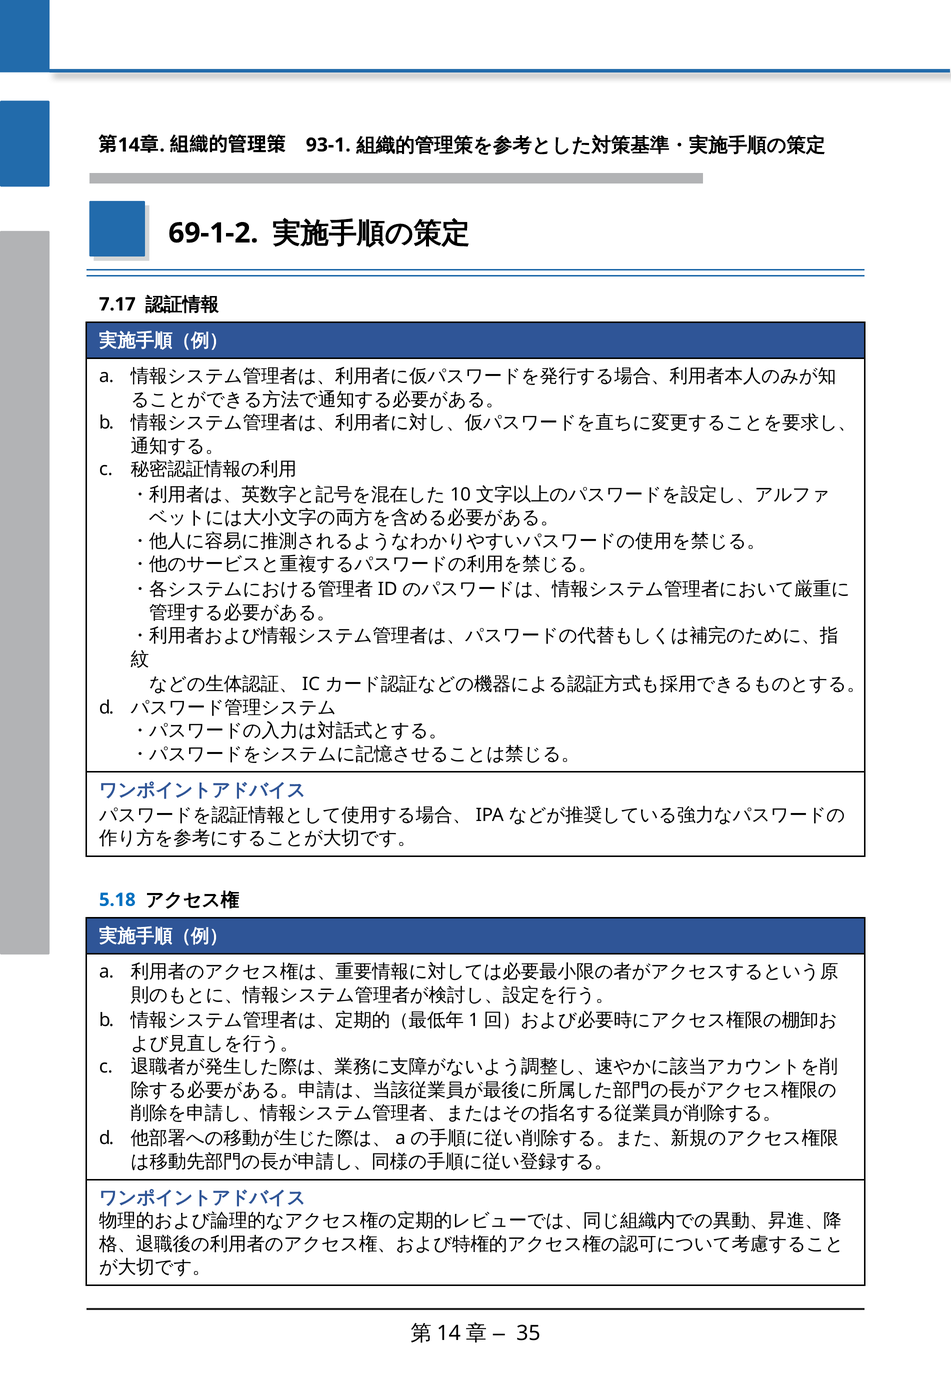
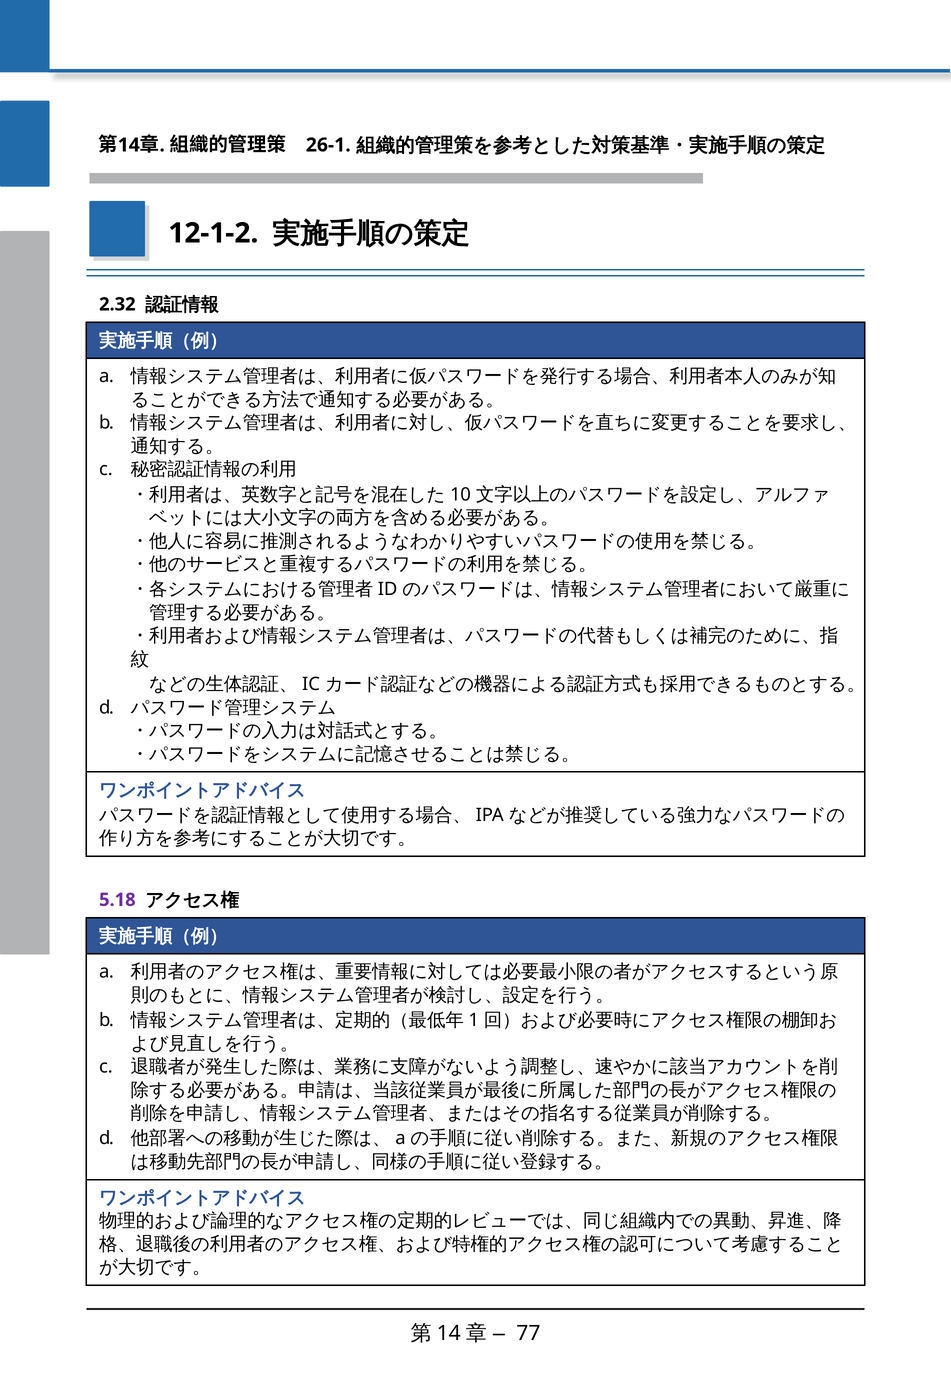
93-1: 93-1 -> 26-1
69-1-2: 69-1-2 -> 12-1-2
7.17: 7.17 -> 2.32
5.18 colour: blue -> purple
35: 35 -> 77
